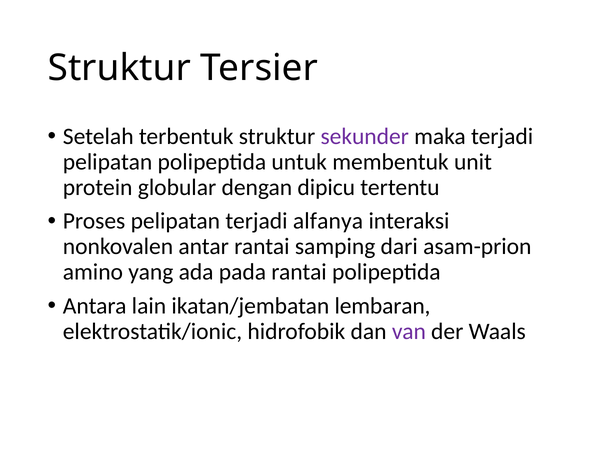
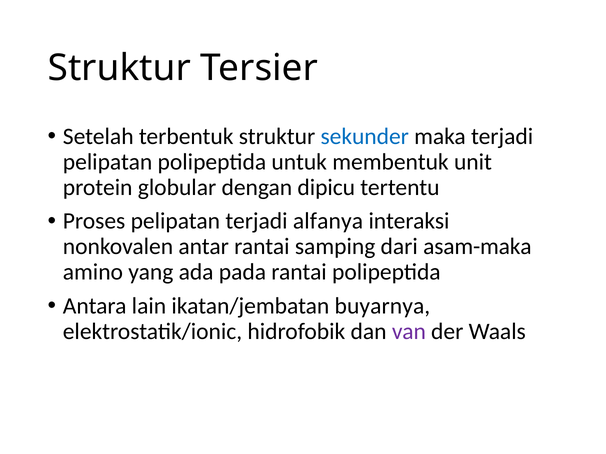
sekunder colour: purple -> blue
asam-prion: asam-prion -> asam-maka
lembaran: lembaran -> buyarnya
